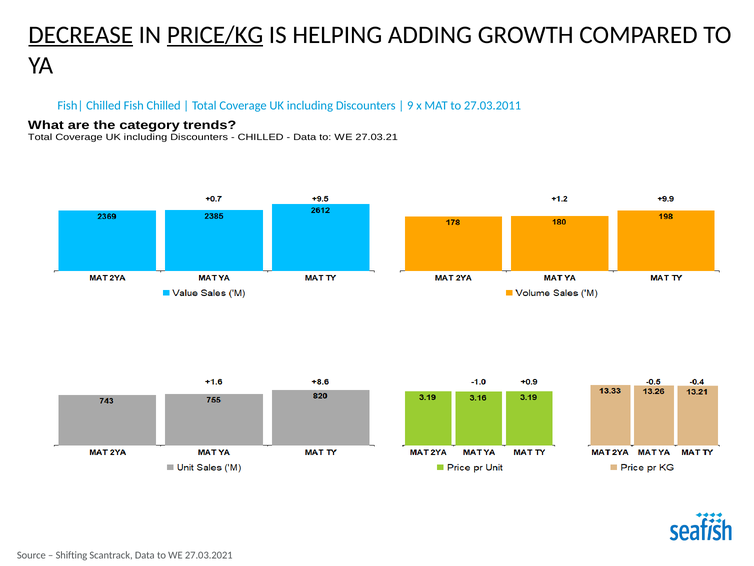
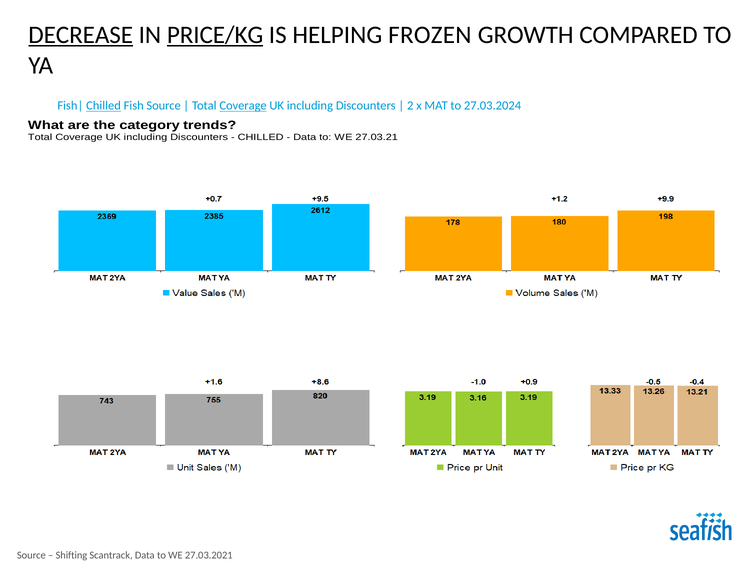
ADDING: ADDING -> FROZEN
Chilled at (103, 106) underline: none -> present
Fish Chilled: Chilled -> Source
Coverage at (243, 106) underline: none -> present
9: 9 -> 2
27.03.2011: 27.03.2011 -> 27.03.2024
